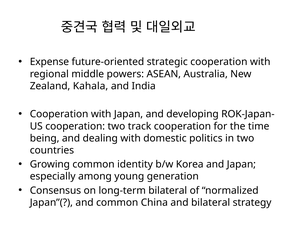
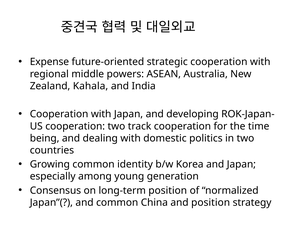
long-term bilateral: bilateral -> position
and bilateral: bilateral -> position
